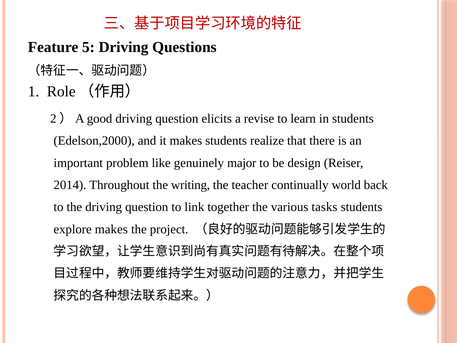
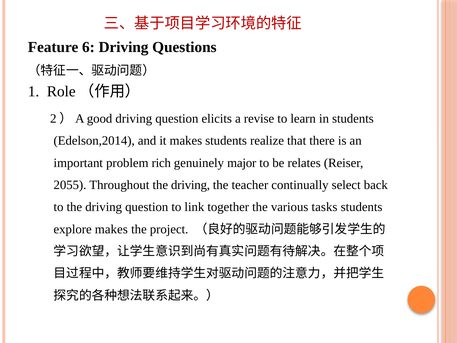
5: 5 -> 6
Edelson,2000: Edelson,2000 -> Edelson,2014
like: like -> rich
design: design -> relates
2014: 2014 -> 2055
Throughout the writing: writing -> driving
world: world -> select
